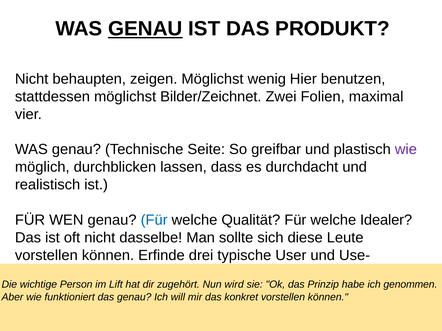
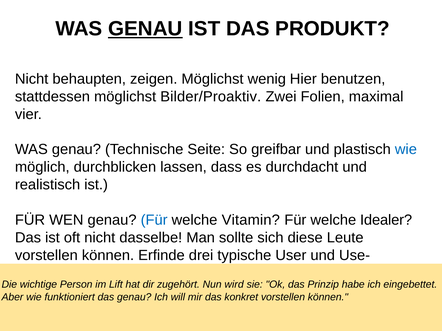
Bilder/Zeichnet: Bilder/Zeichnet -> Bilder/Proaktiv
wie at (406, 150) colour: purple -> blue
Qualität: Qualität -> Vitamin
genommen: genommen -> eingebettet
